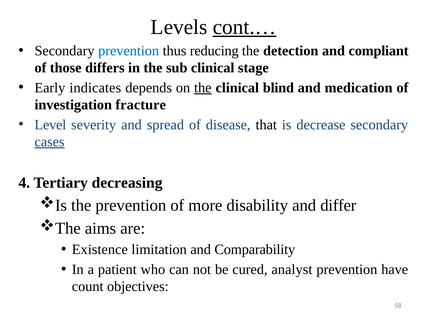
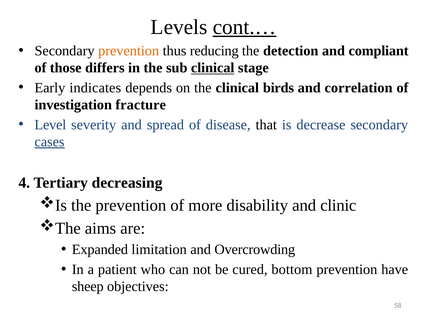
prevention at (129, 51) colour: blue -> orange
clinical at (213, 68) underline: none -> present
the at (203, 88) underline: present -> none
blind: blind -> birds
medication: medication -> correlation
differ: differ -> clinic
Existence: Existence -> Expanded
Comparability: Comparability -> Overcrowding
analyst: analyst -> bottom
count: count -> sheep
